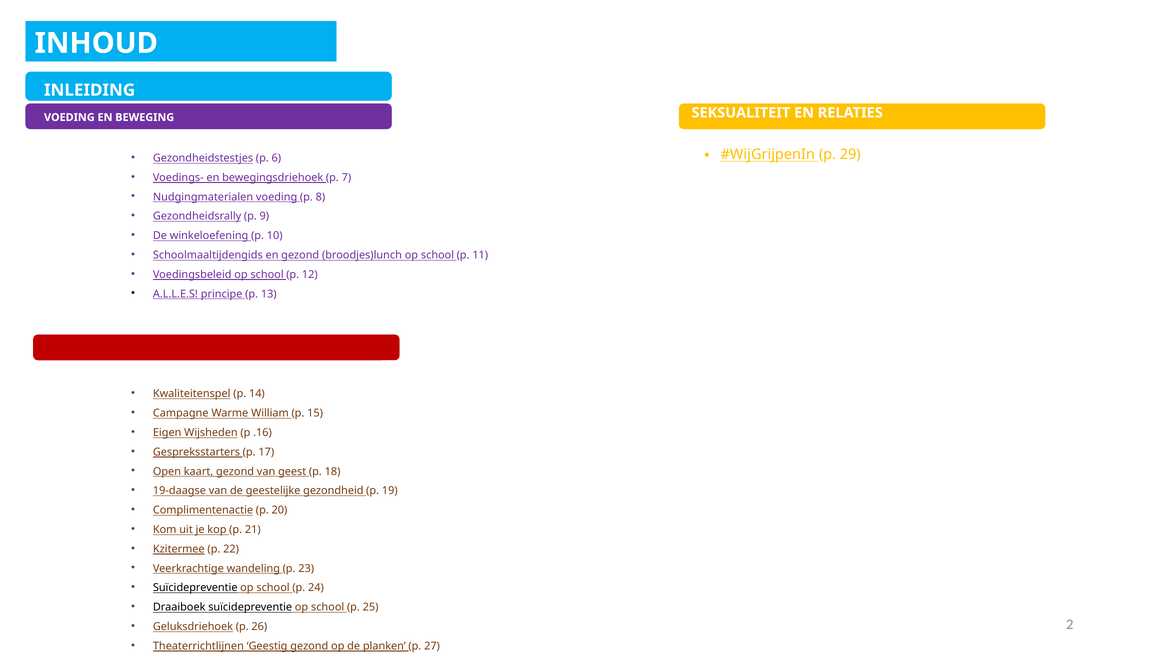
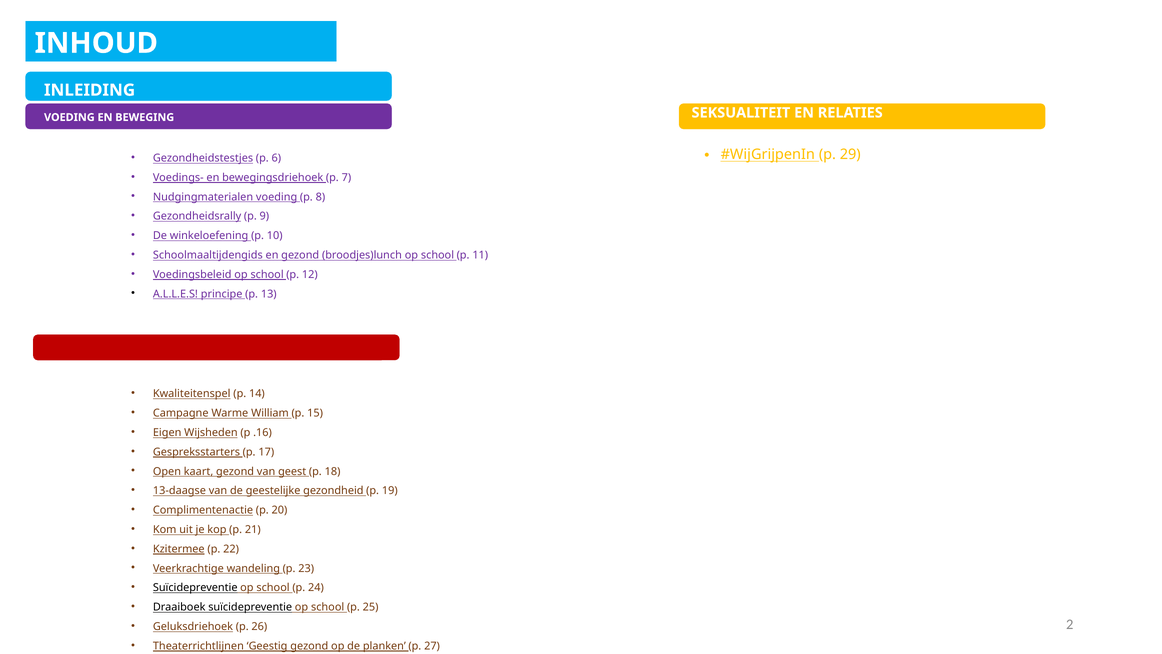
19-daagse: 19-daagse -> 13-daagse
